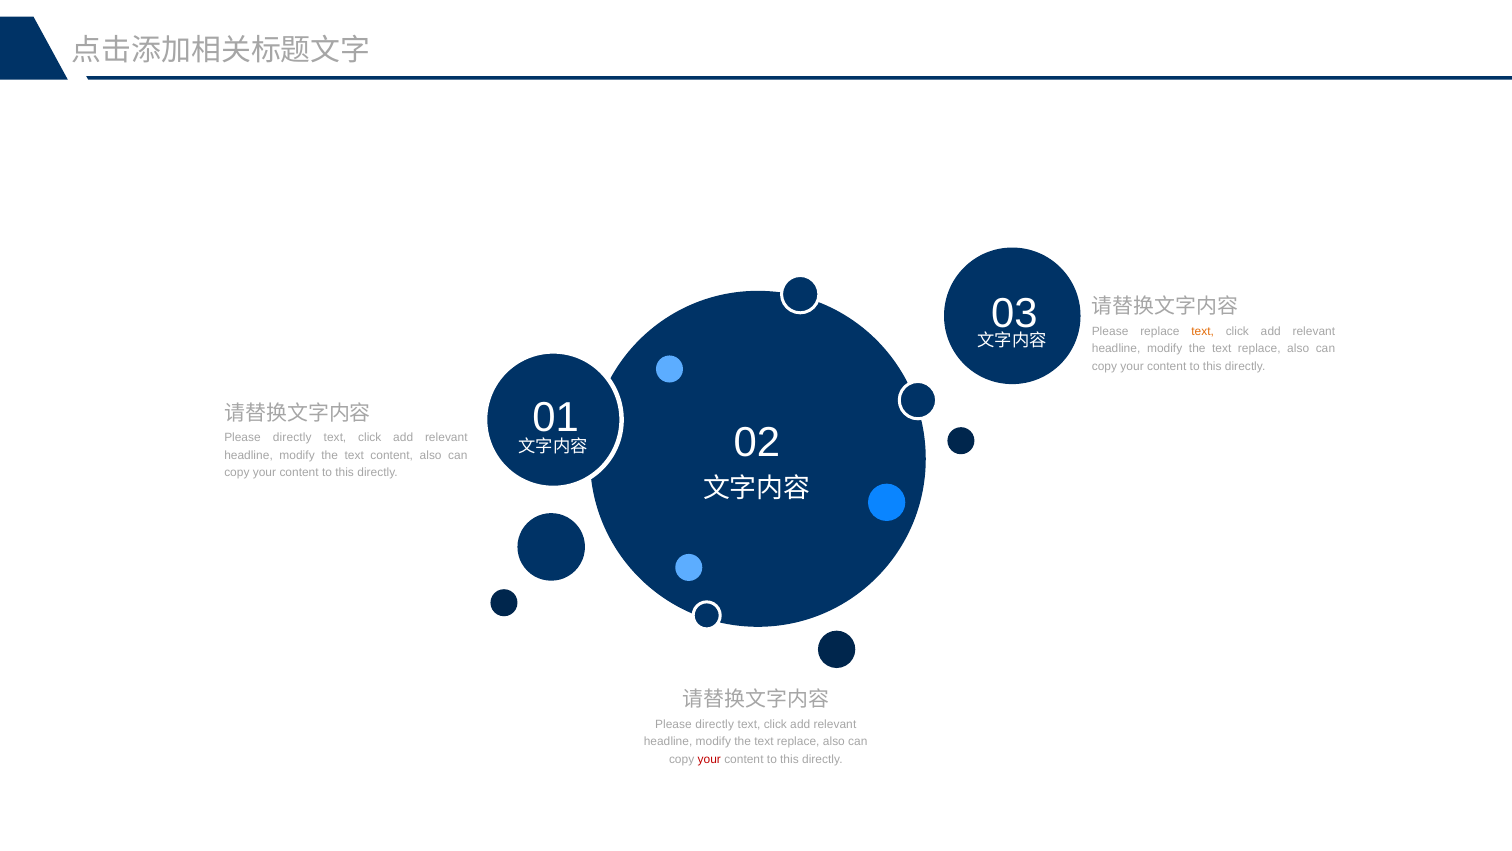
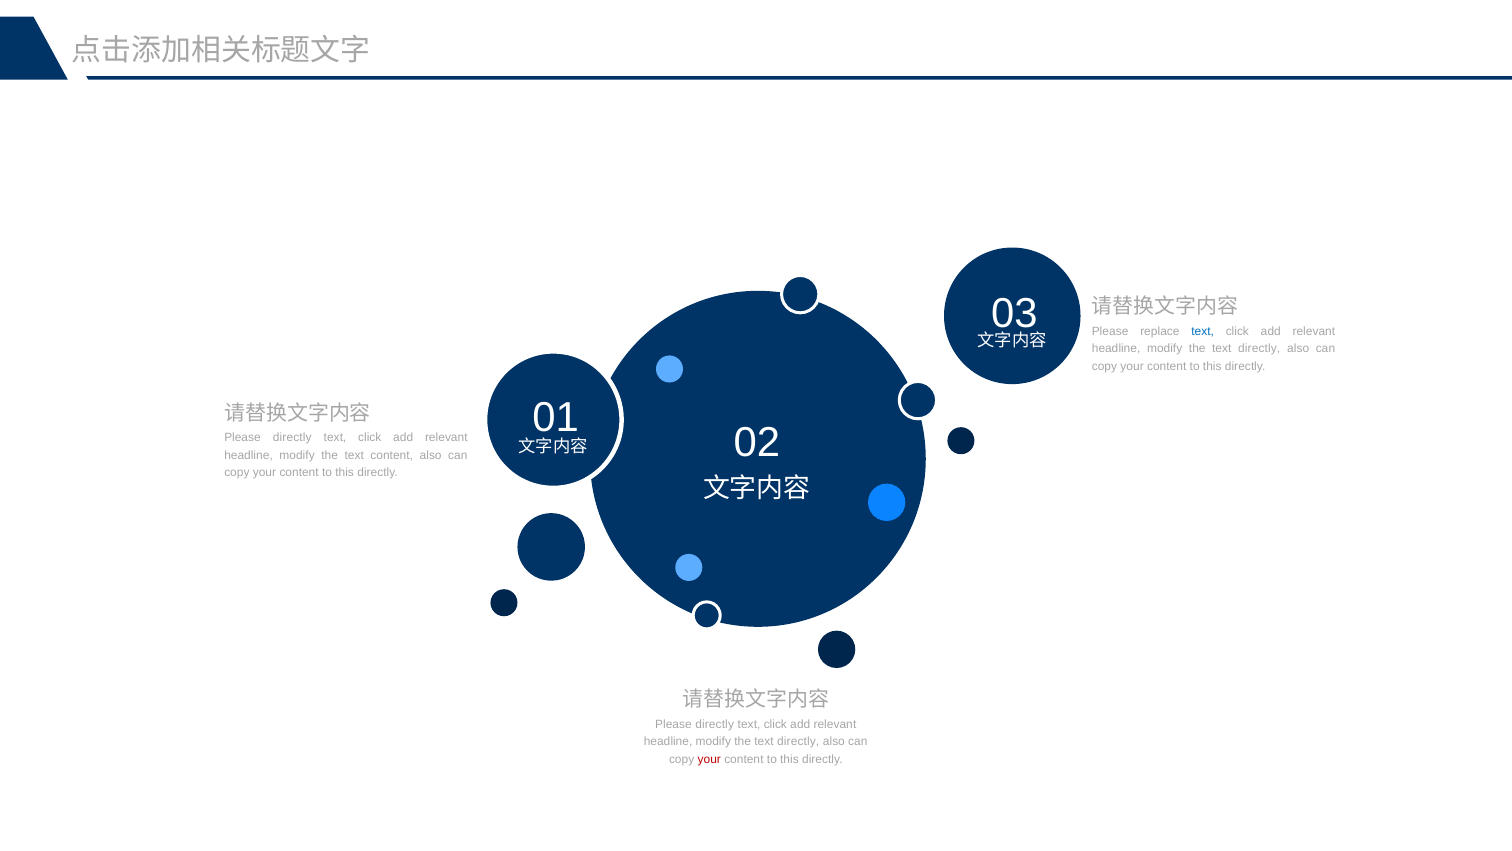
text at (1203, 332) colour: orange -> blue
replace at (1259, 349): replace -> directly
replace at (798, 742): replace -> directly
